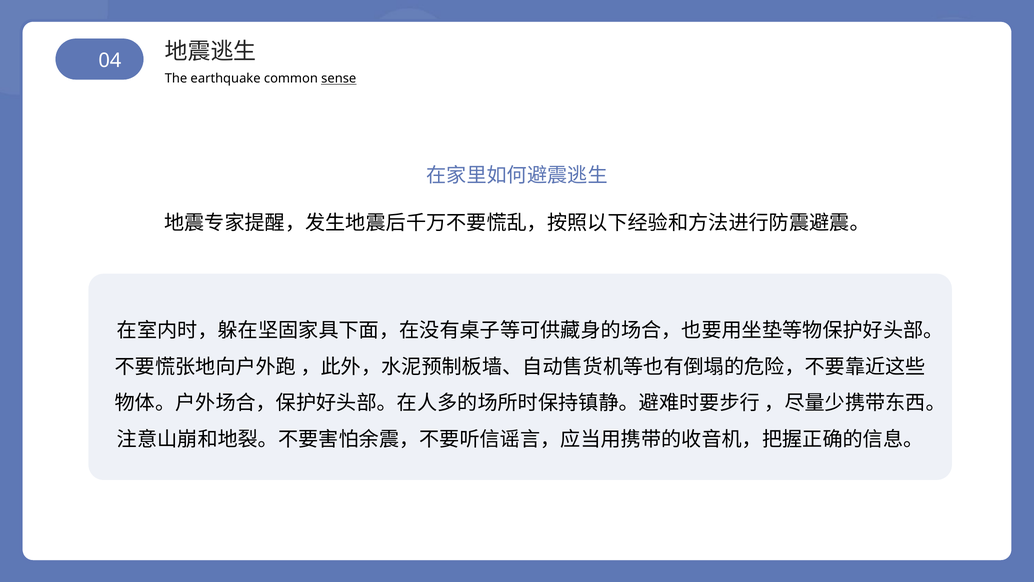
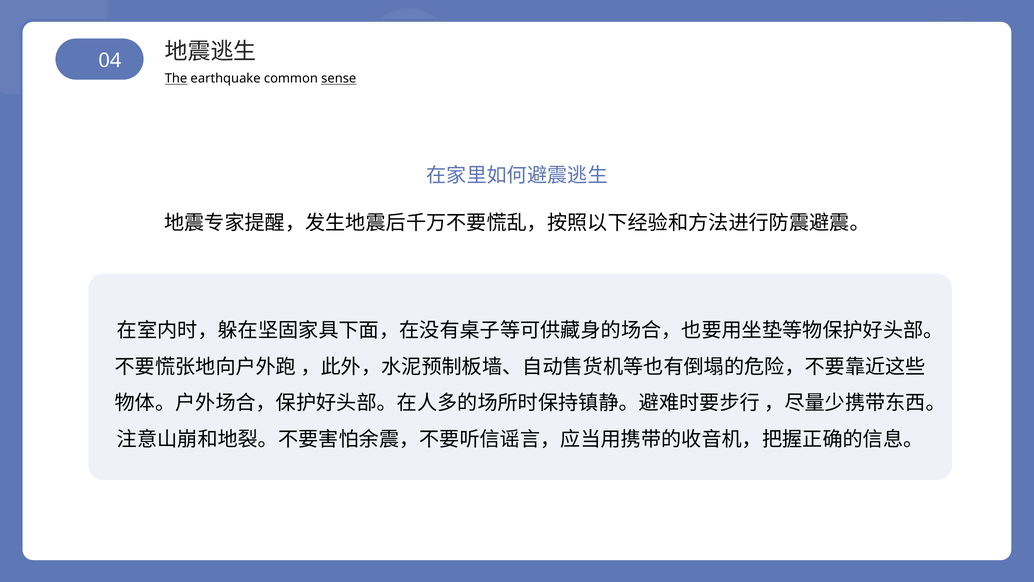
The underline: none -> present
